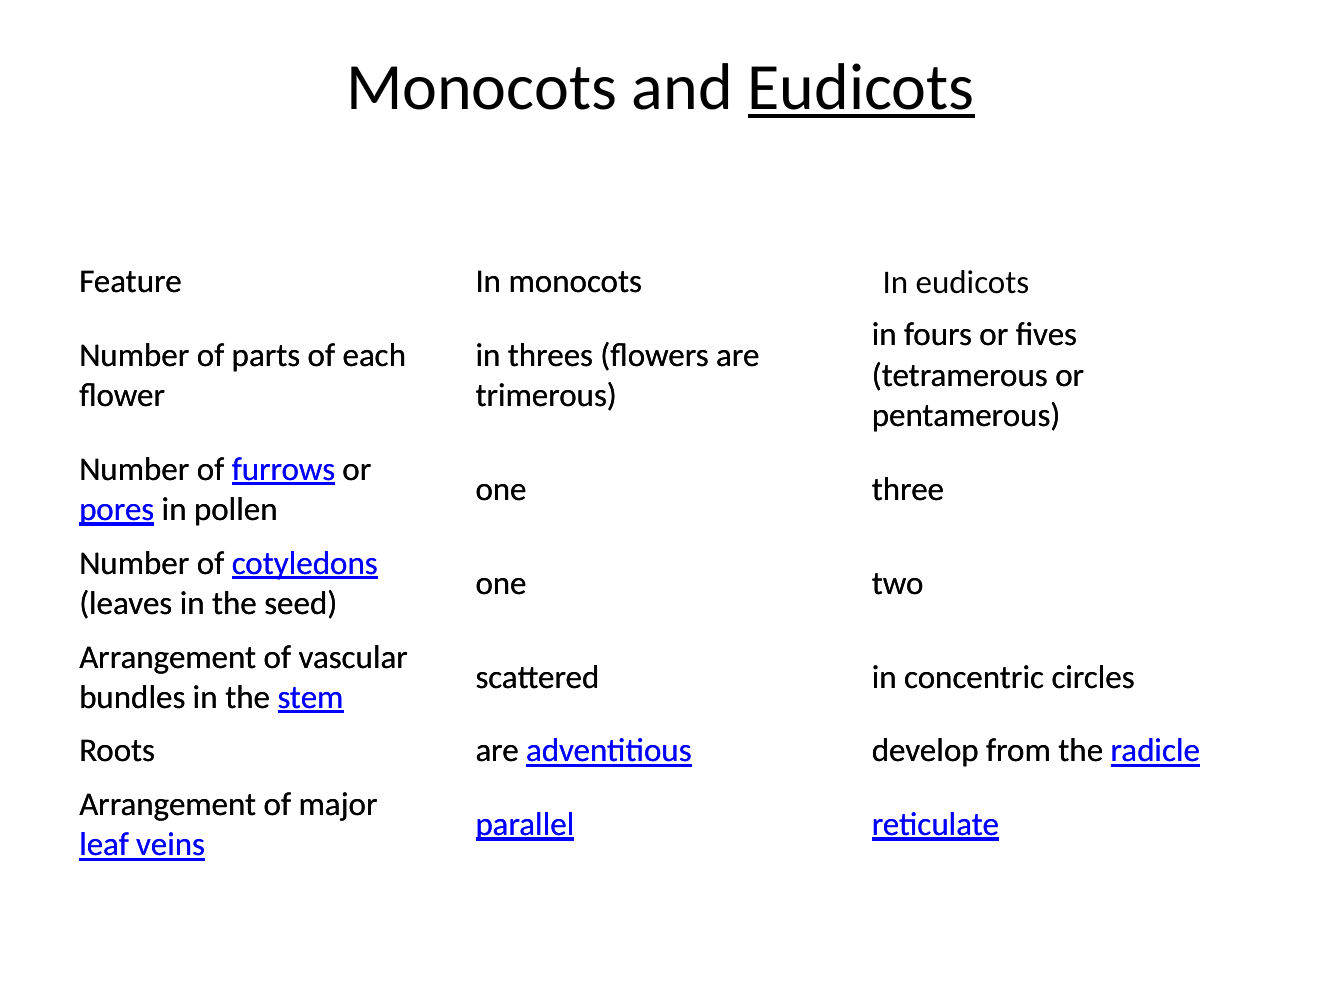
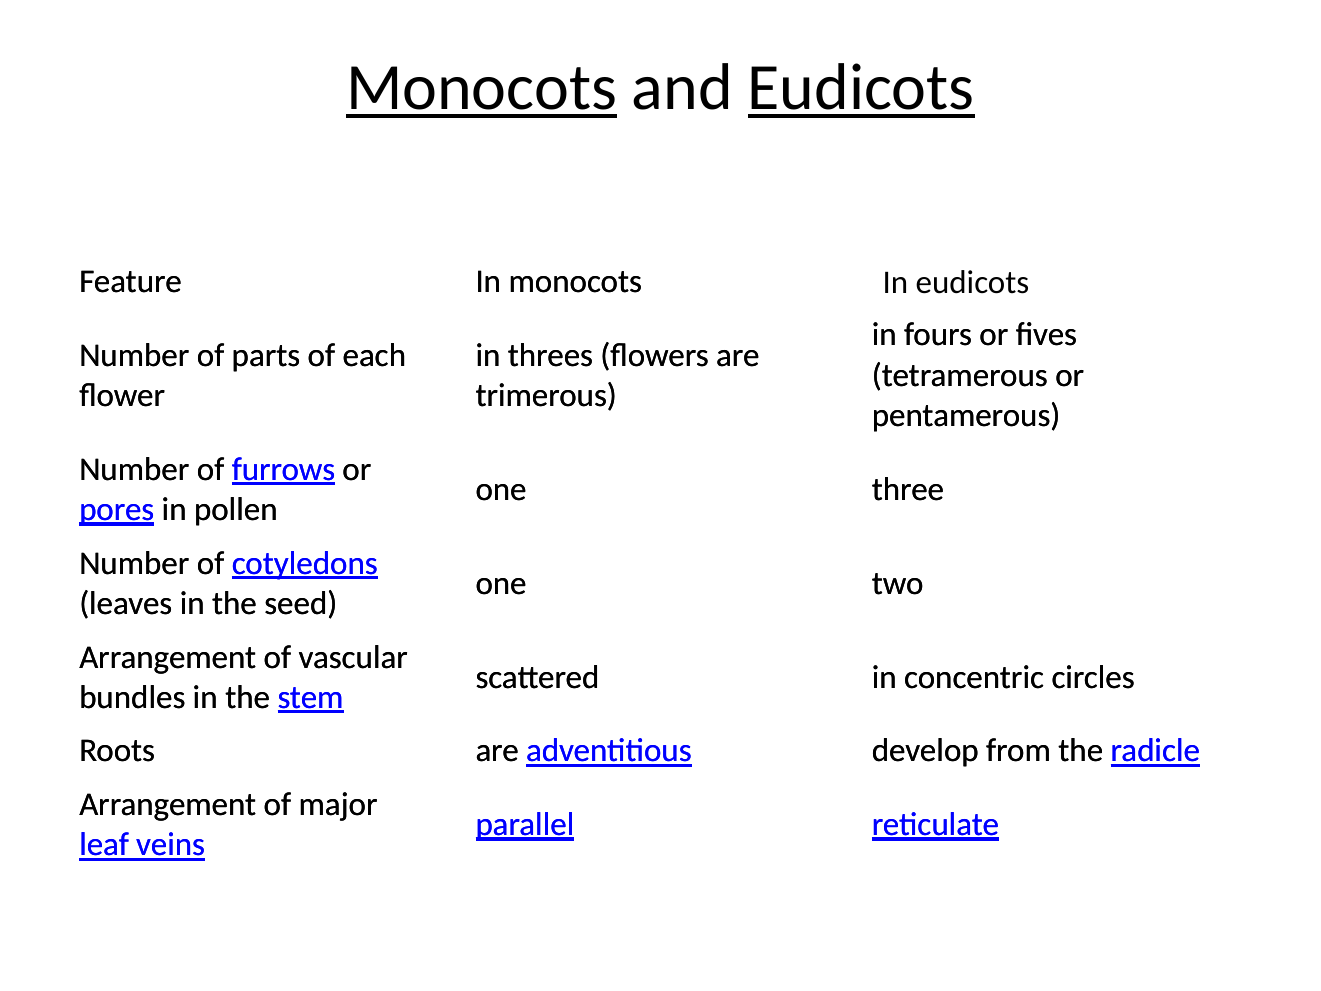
Monocots at (482, 87) underline: none -> present
